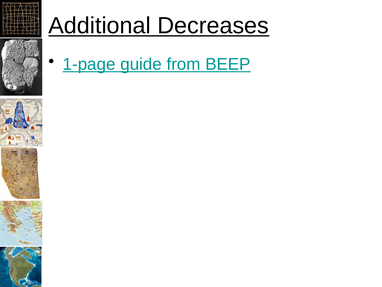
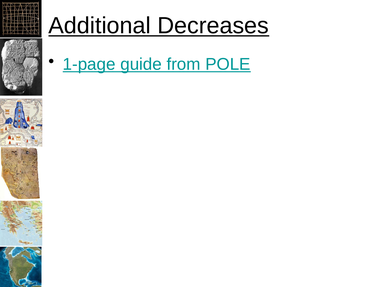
BEEP: BEEP -> POLE
